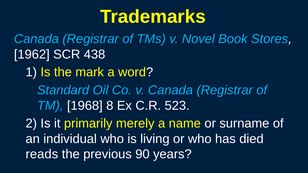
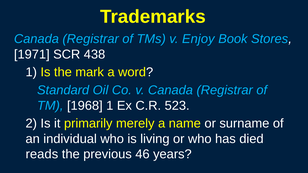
Novel: Novel -> Enjoy
1962: 1962 -> 1971
1968 8: 8 -> 1
90: 90 -> 46
